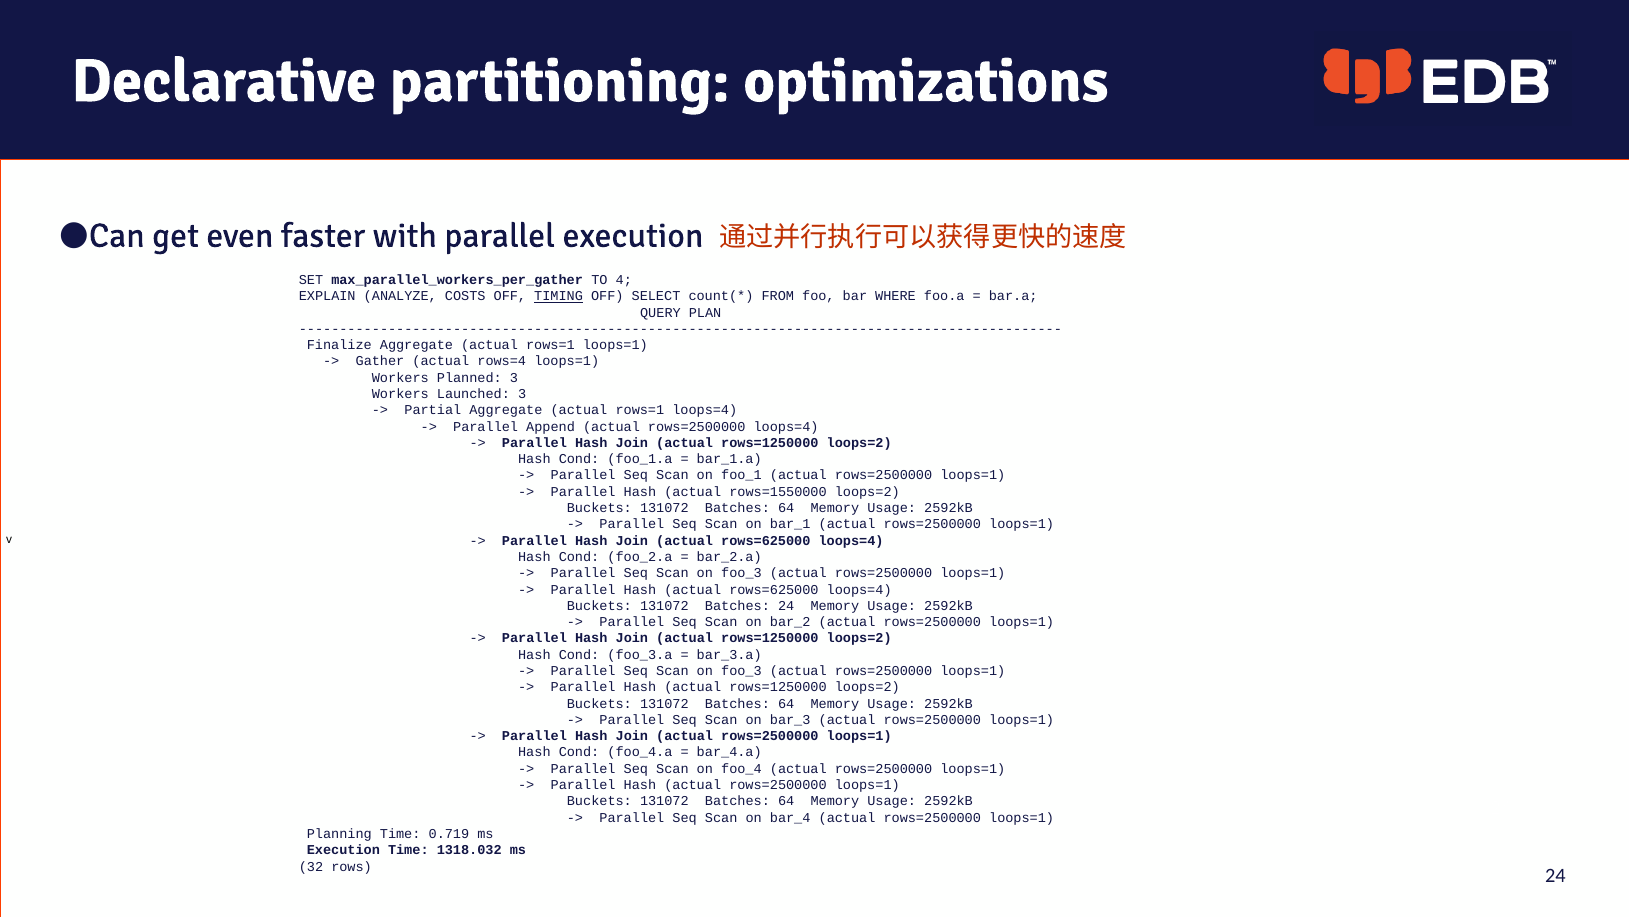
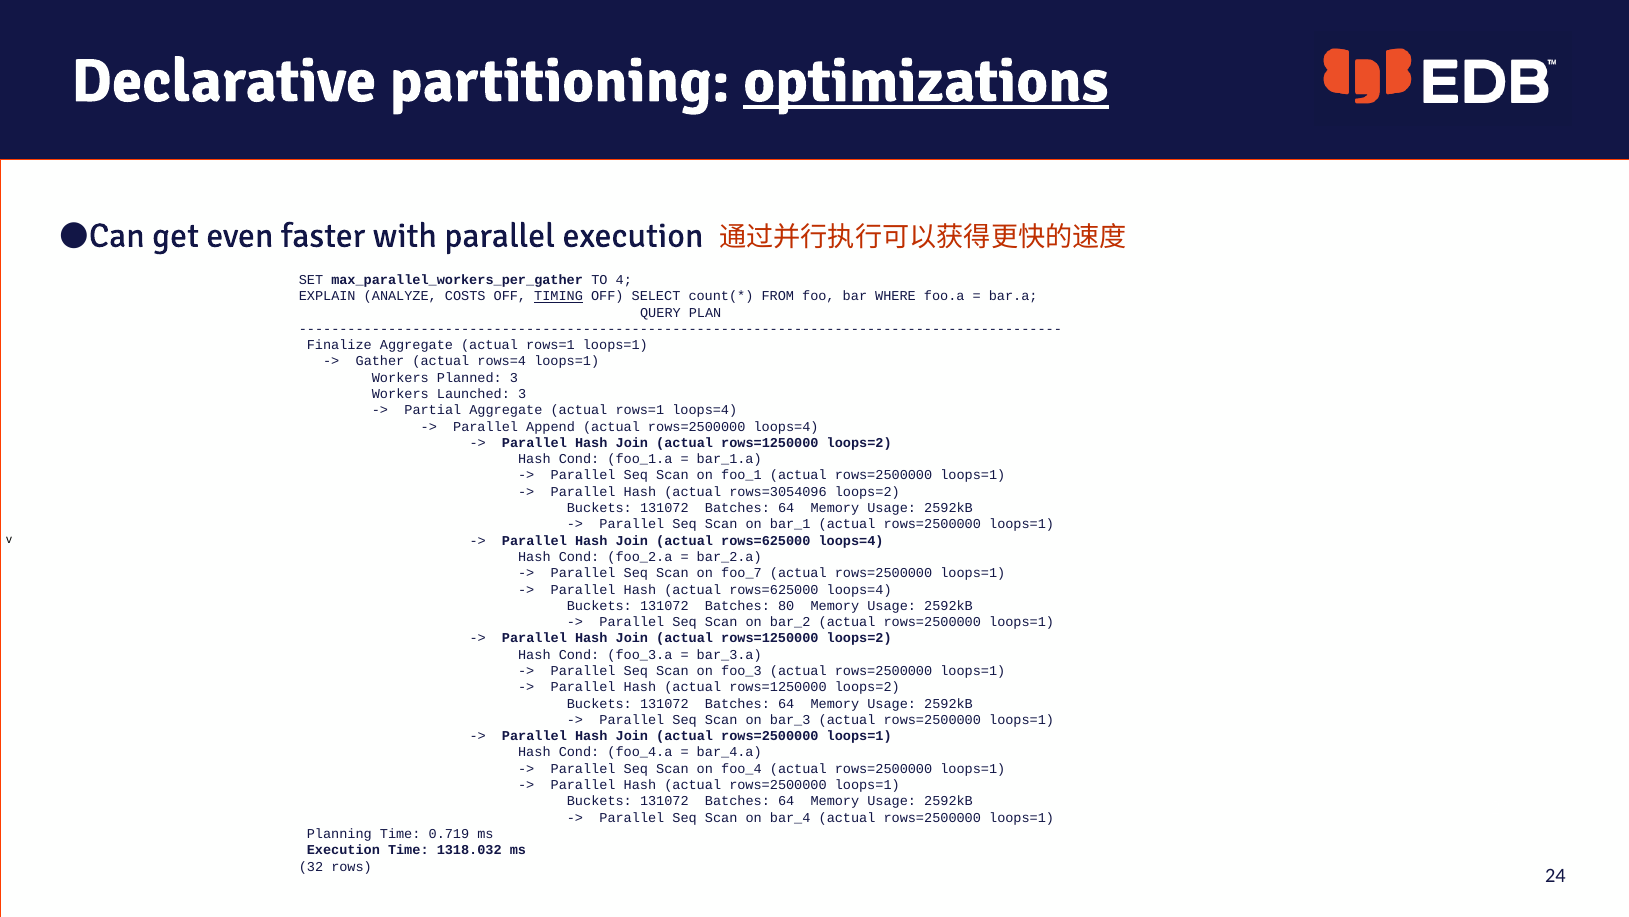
optimizations underline: none -> present
rows=1550000: rows=1550000 -> rows=3054096
foo_3 at (741, 573): foo_3 -> foo_7
Batches 24: 24 -> 80
